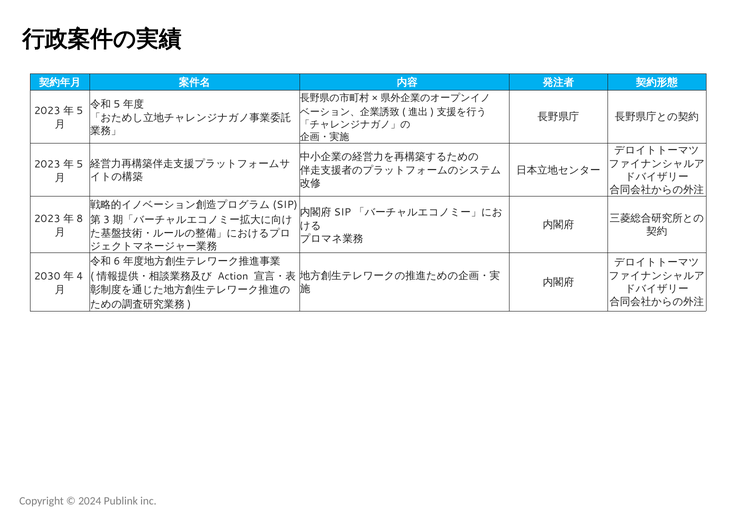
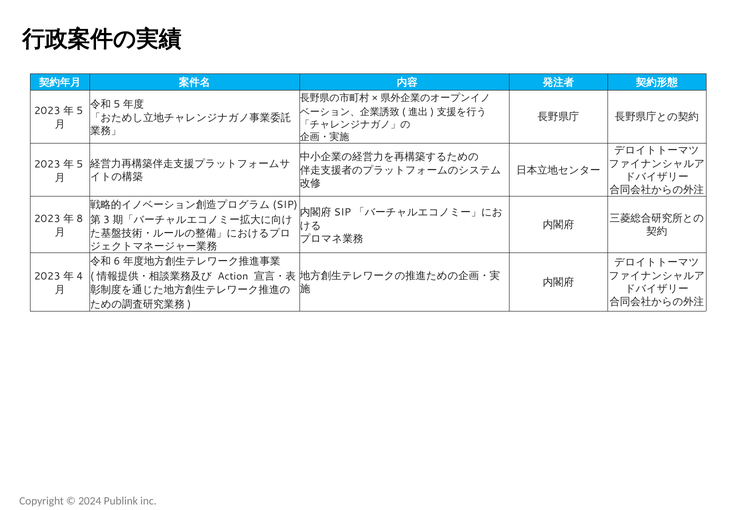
2030 at (47, 276): 2030 -> 2023
